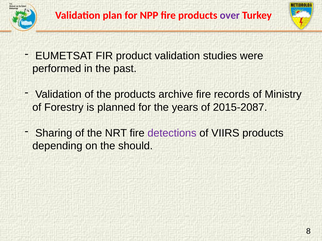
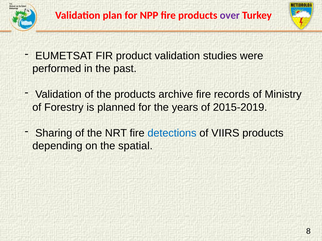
2015-2087: 2015-2087 -> 2015-2019
detections colour: purple -> blue
should: should -> spatial
